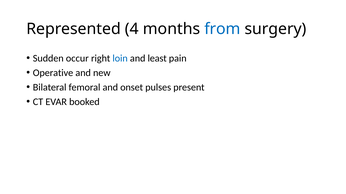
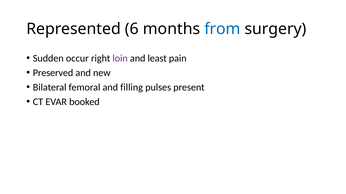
4: 4 -> 6
loin colour: blue -> purple
Operative: Operative -> Preserved
onset: onset -> filling
